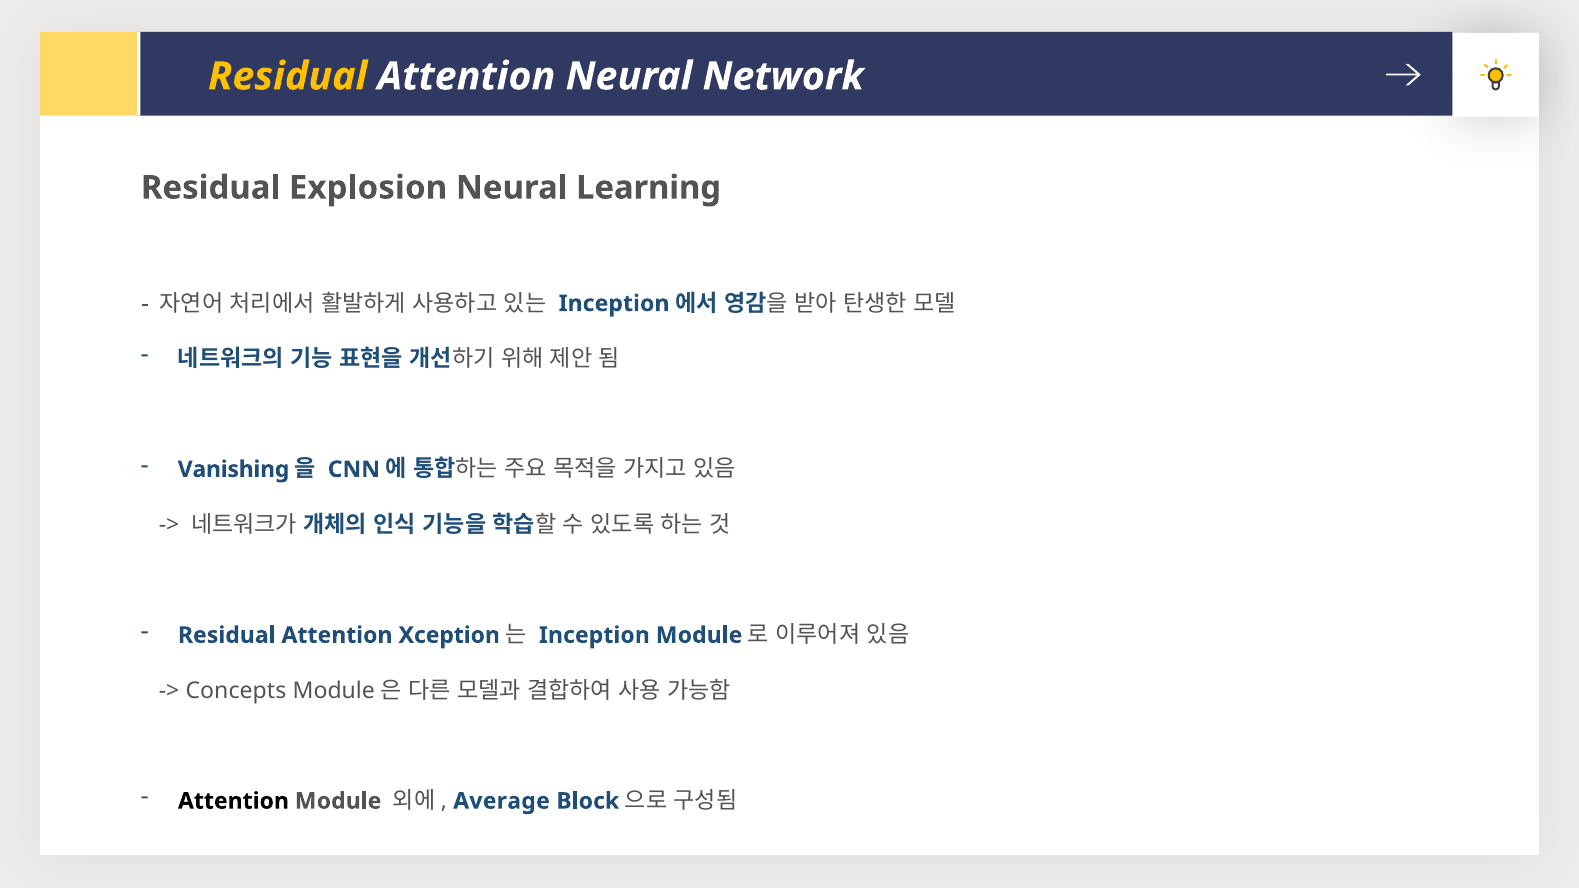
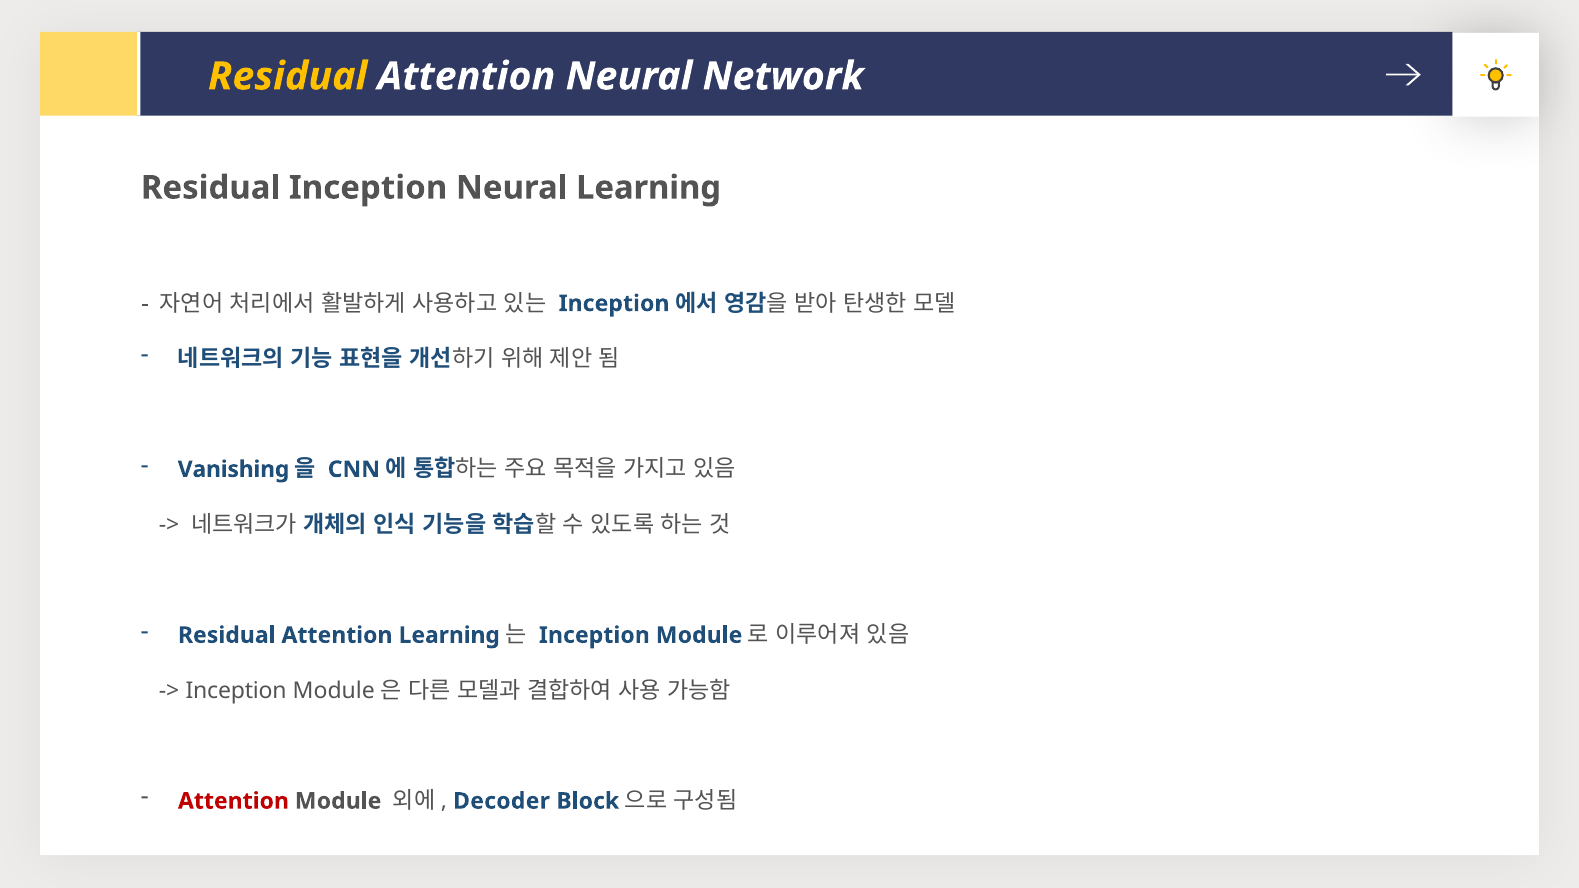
Residual Explosion: Explosion -> Inception
Attention Xception: Xception -> Learning
Concepts at (236, 691): Concepts -> Inception
Attention at (233, 801) colour: black -> red
Average: Average -> Decoder
